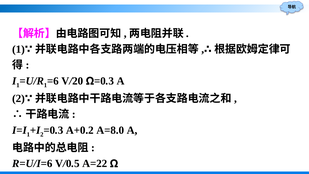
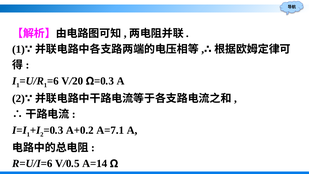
A=8.0: A=8.0 -> A=7.1
A=22: A=22 -> A=14
